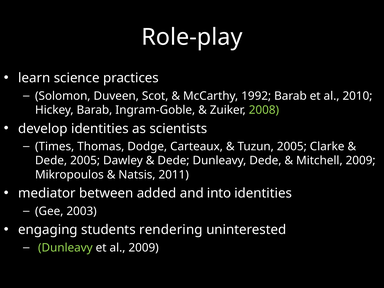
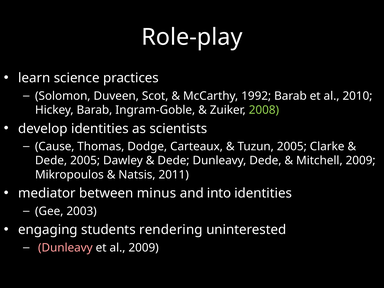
Times: Times -> Cause
added: added -> minus
Dunleavy at (65, 248) colour: light green -> pink
